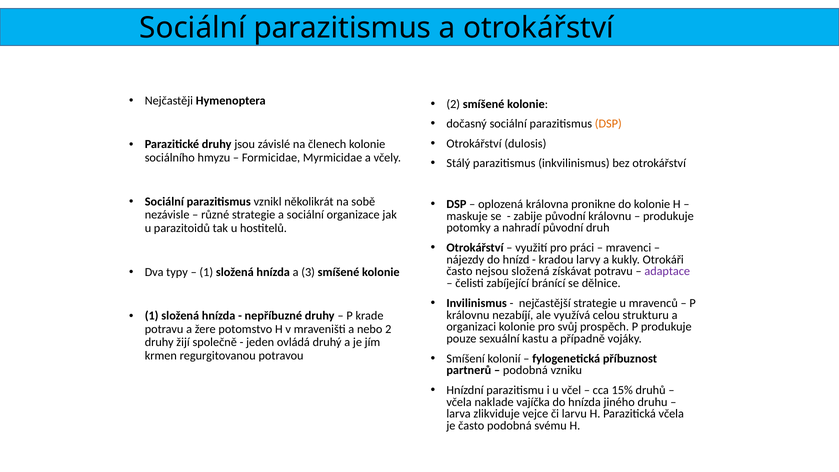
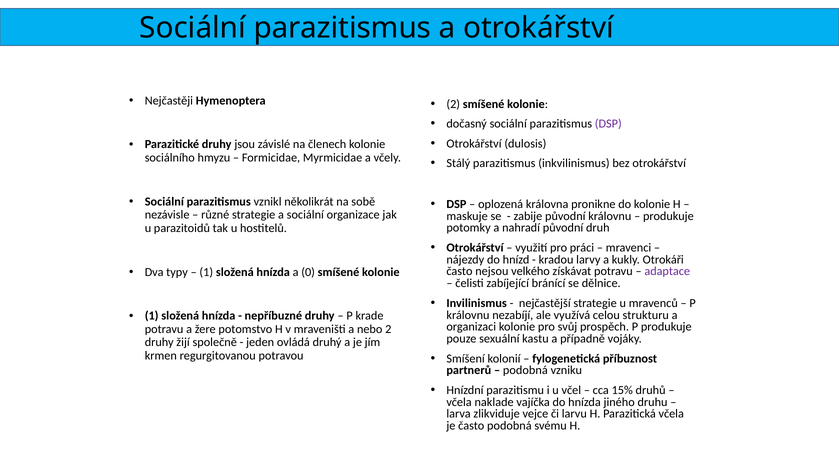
DSP at (608, 124) colour: orange -> purple
3: 3 -> 0
nejsou složená: složená -> velkého
